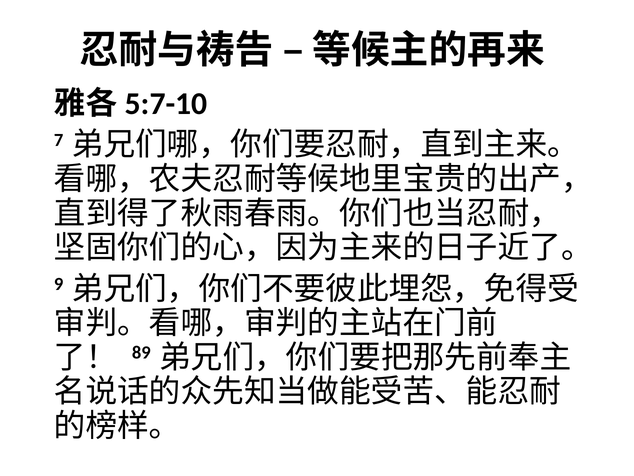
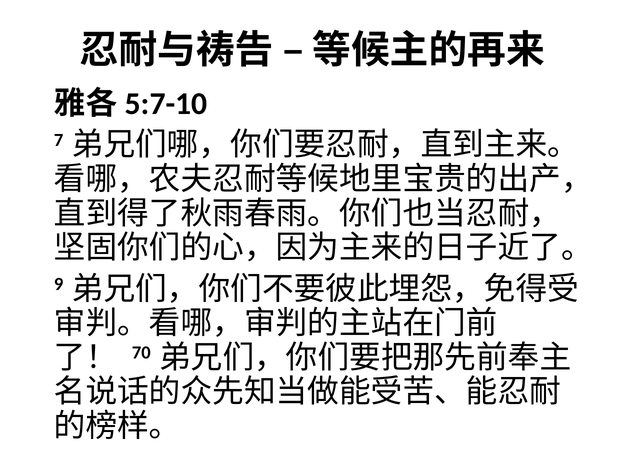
89: 89 -> 70
